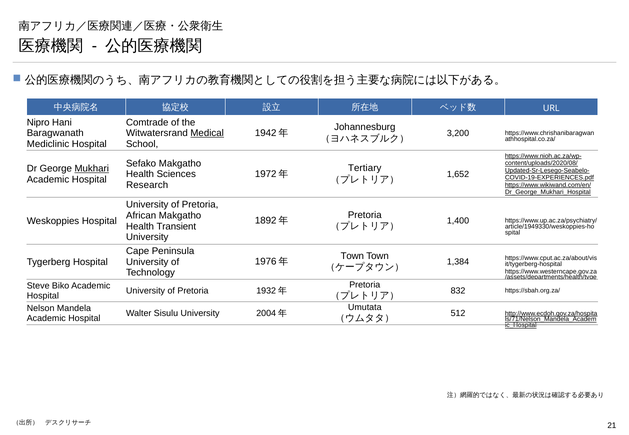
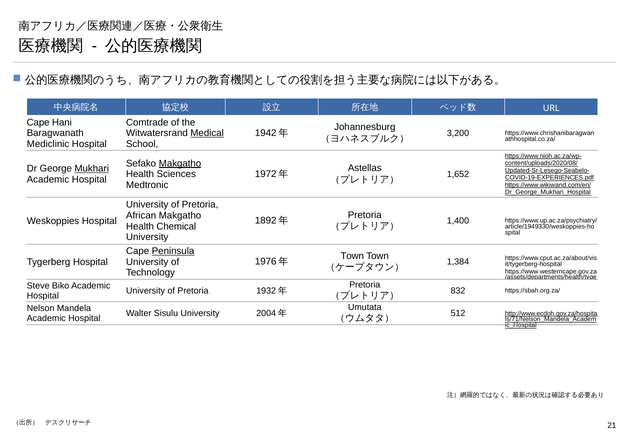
Nipro at (38, 122): Nipro -> Cape
Makgatho at (180, 163) underline: none -> present
Tertiary: Tertiary -> Astellas
Research: Research -> Medtronic
Transient: Transient -> Chemical
Peninsula underline: none -> present
